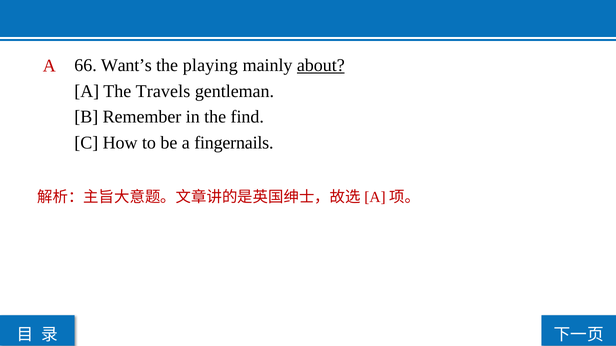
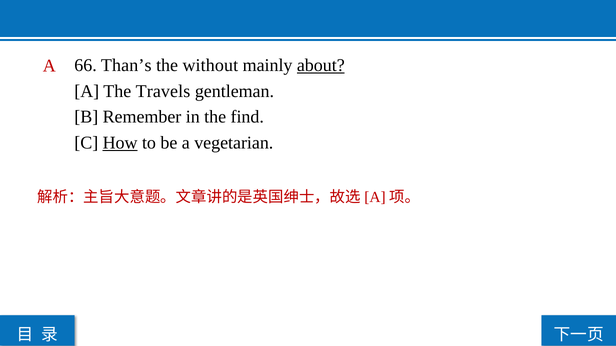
Want’s: Want’s -> Than’s
playing: playing -> without
How underline: none -> present
fingernails: fingernails -> vegetarian
